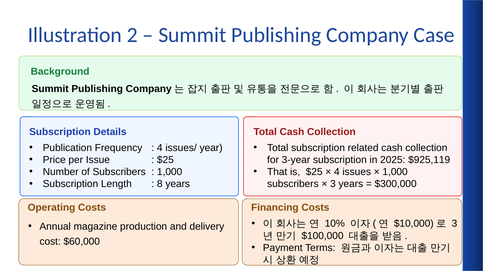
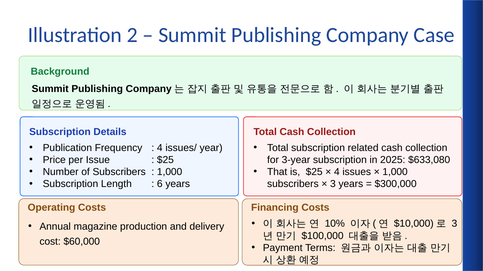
$925,119: $925,119 -> $633,080
8: 8 -> 6
